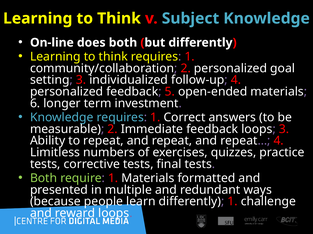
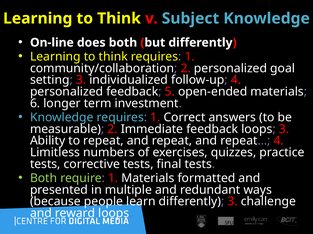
differently 1: 1 -> 3
